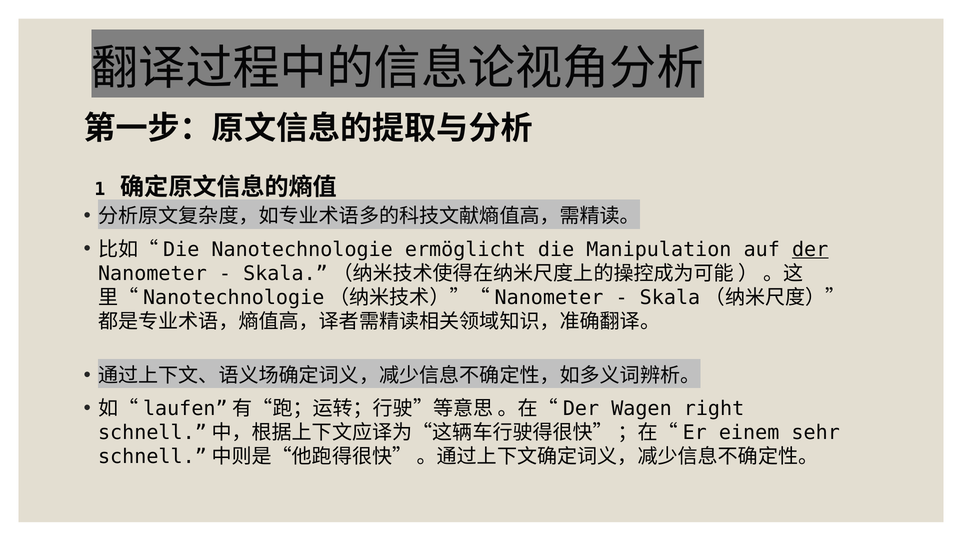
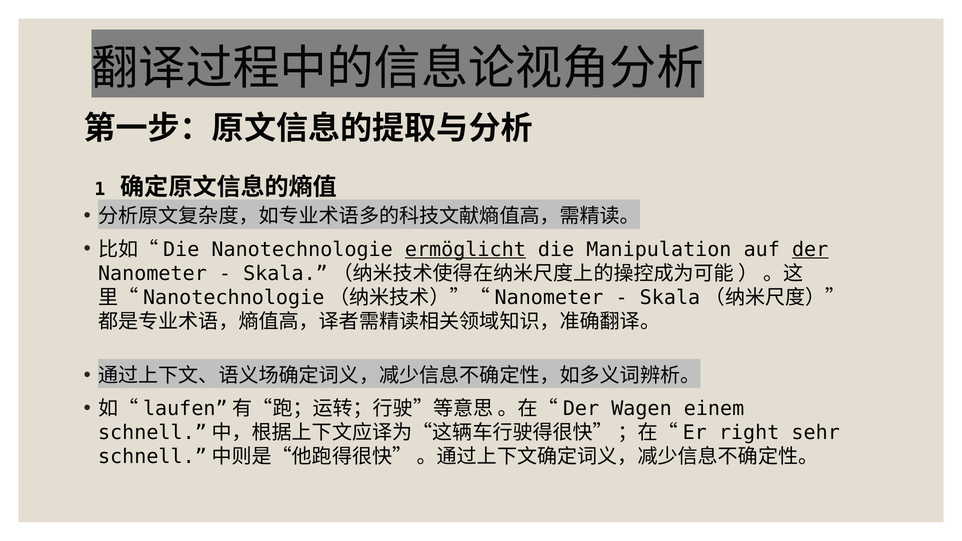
ermöglicht underline: none -> present
right: right -> einem
einem: einem -> right
